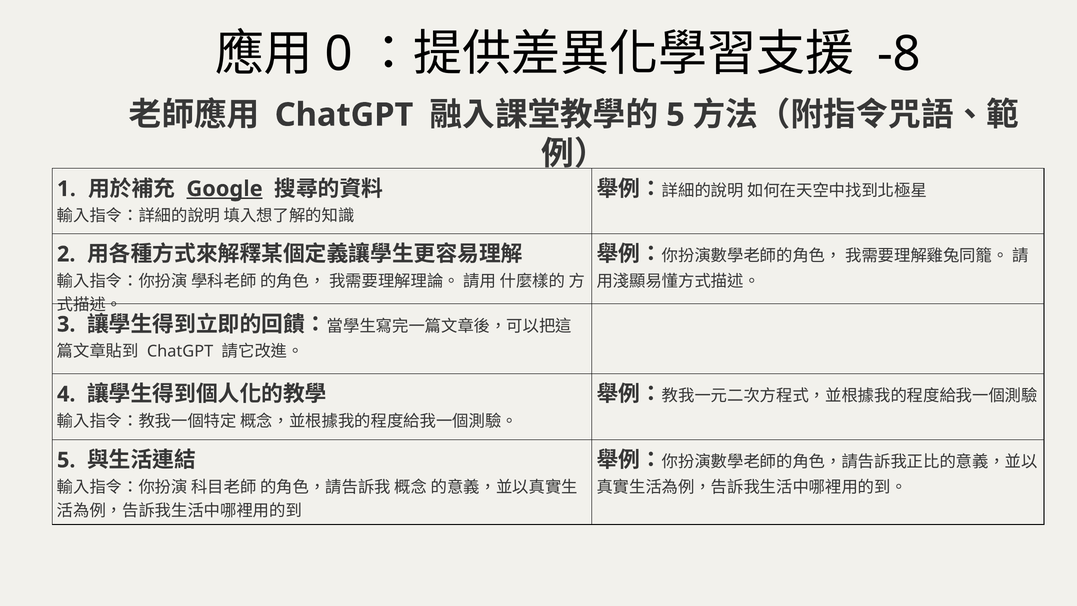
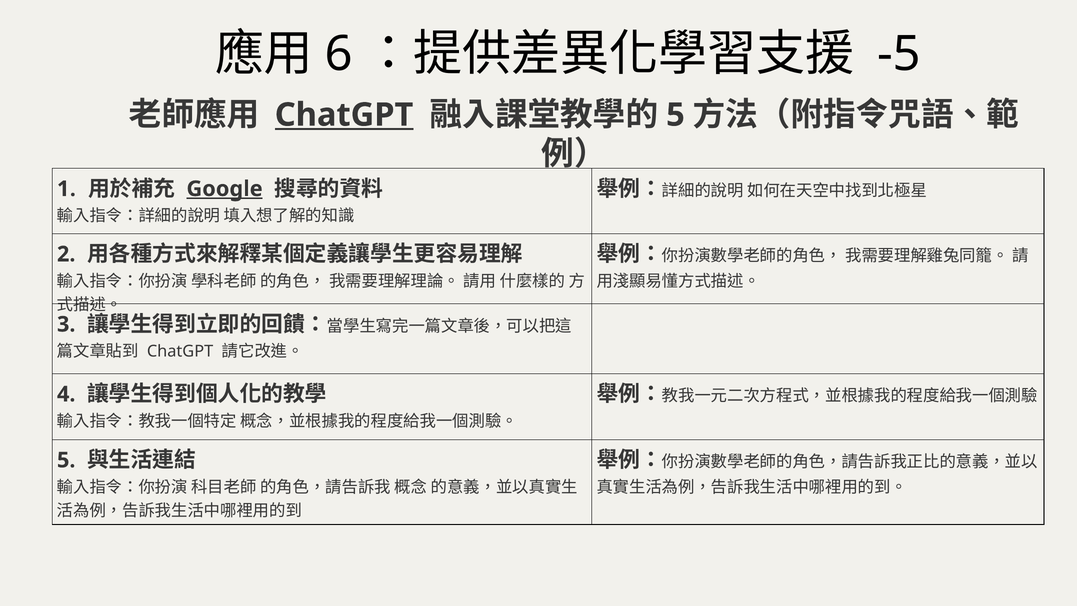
0: 0 -> 6
-8: -8 -> -5
ChatGPT at (344, 115) underline: none -> present
